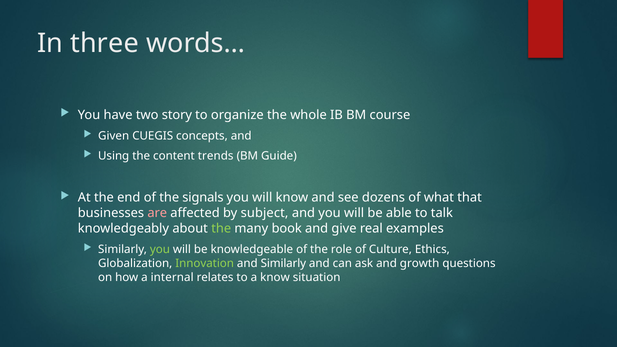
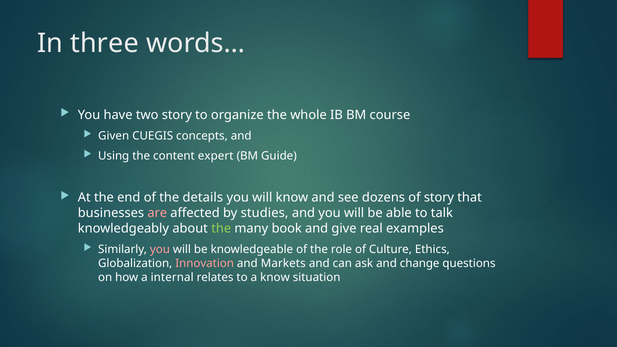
trends: trends -> expert
signals: signals -> details
of what: what -> story
subject: subject -> studies
you at (160, 249) colour: light green -> pink
Innovation colour: light green -> pink
and Similarly: Similarly -> Markets
growth: growth -> change
